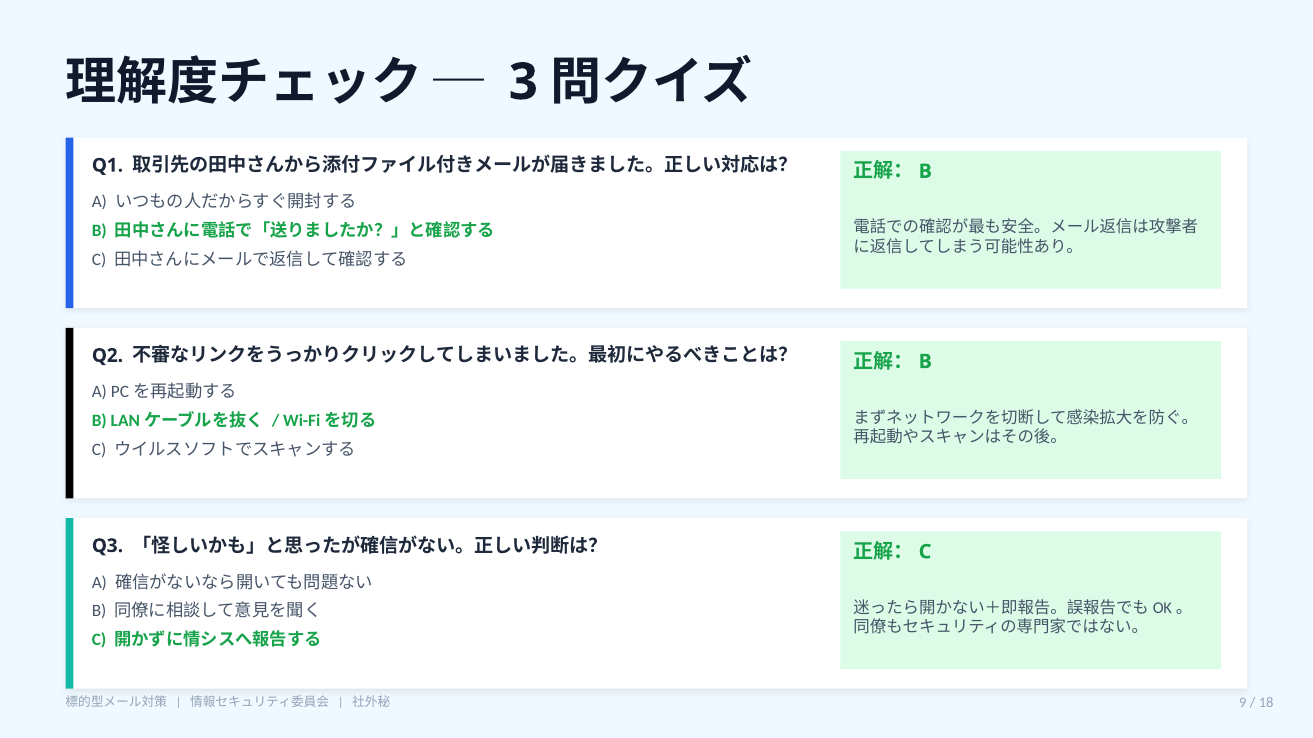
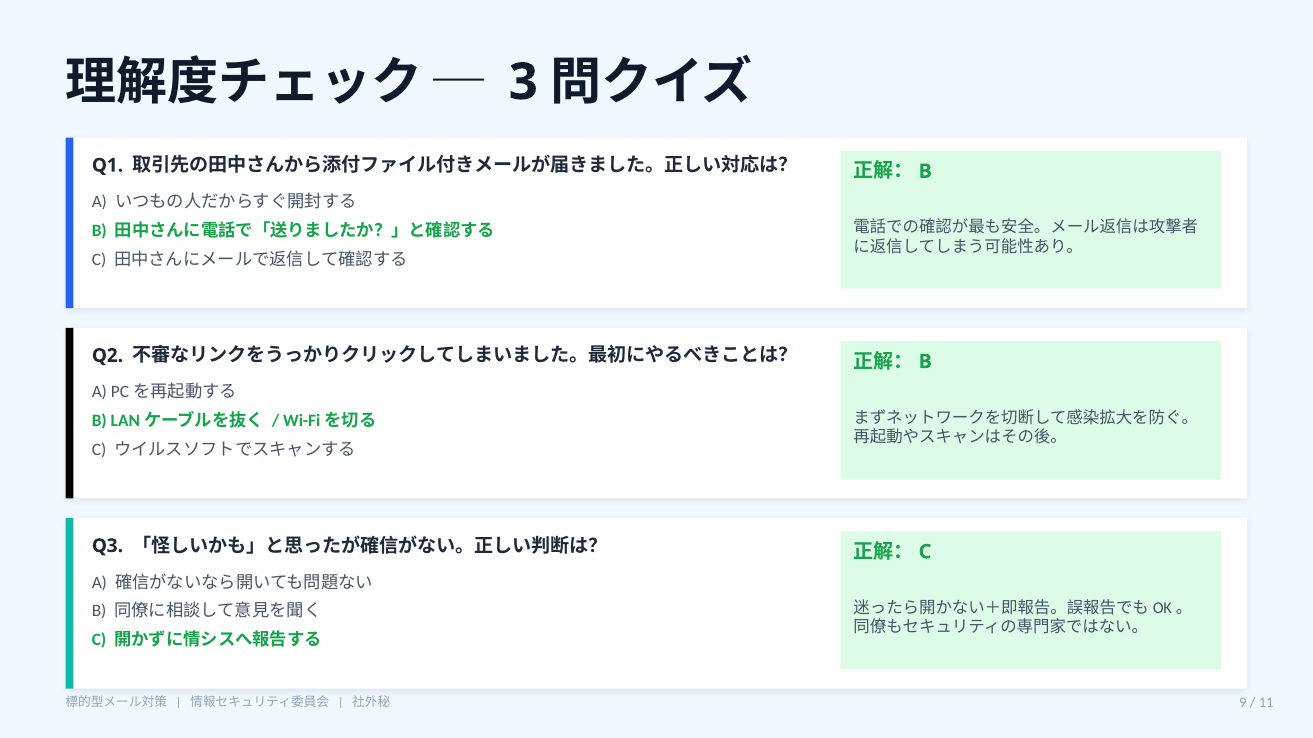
18: 18 -> 11
